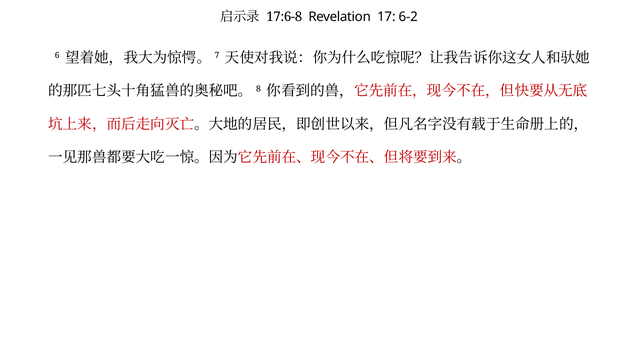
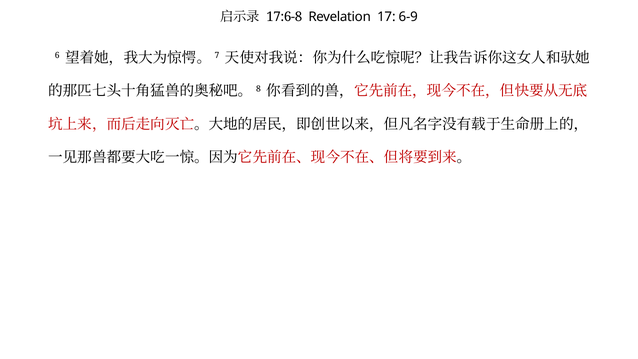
6-2: 6-2 -> 6-9
